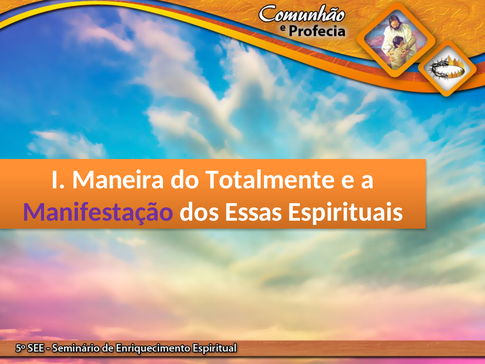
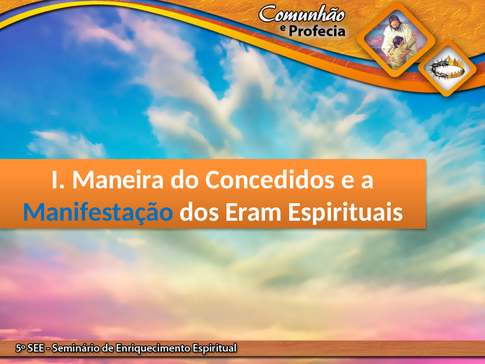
Totalmente: Totalmente -> Concedidos
Manifestação colour: purple -> blue
Essas: Essas -> Eram
